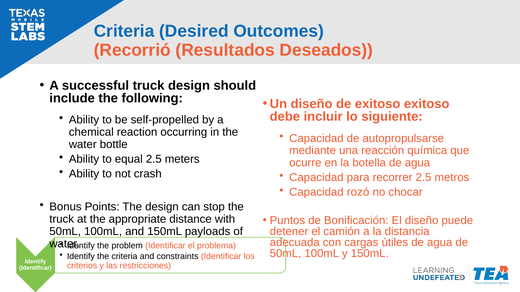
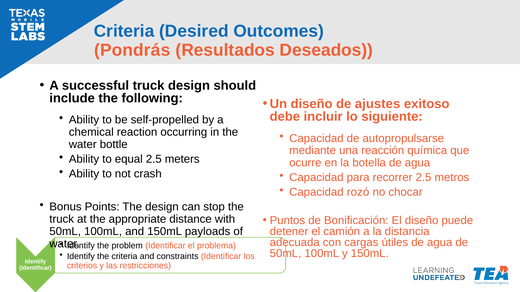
Recorrió: Recorrió -> Pondrás
de exitoso: exitoso -> ajustes
